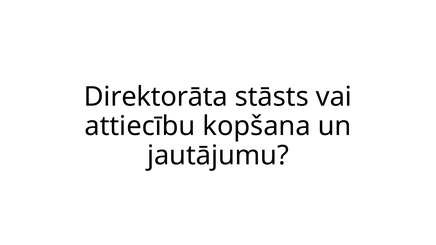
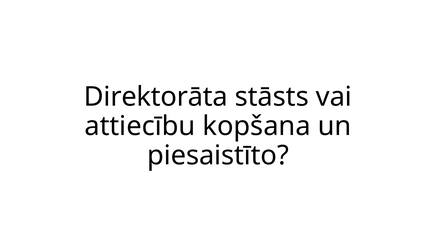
jautājumu: jautājumu -> piesaistīto
